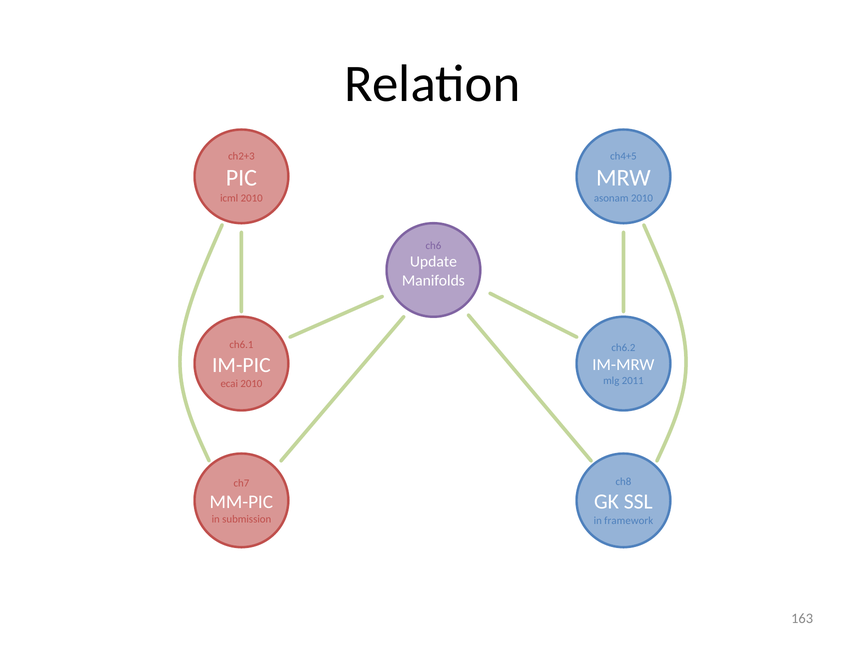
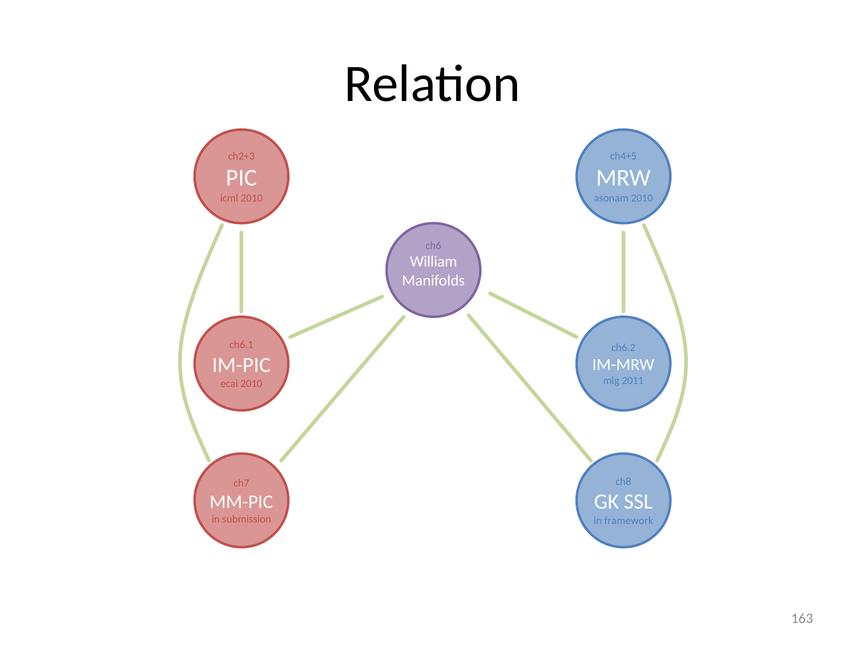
Update: Update -> William
